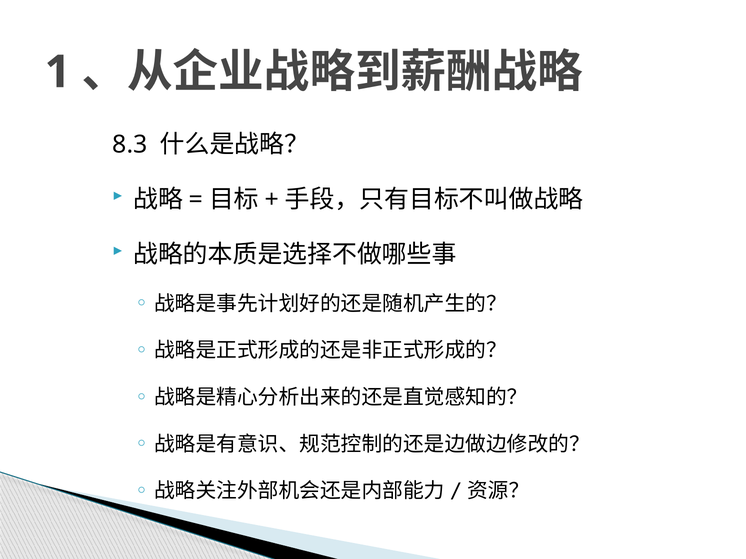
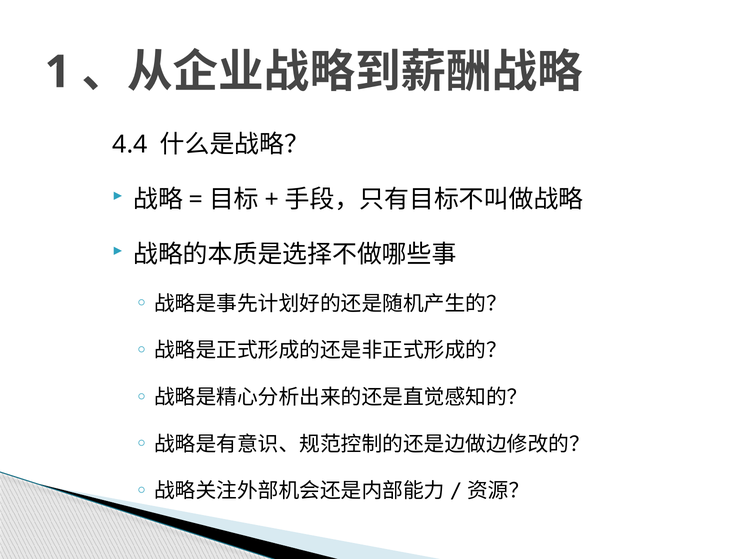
8.3: 8.3 -> 4.4
